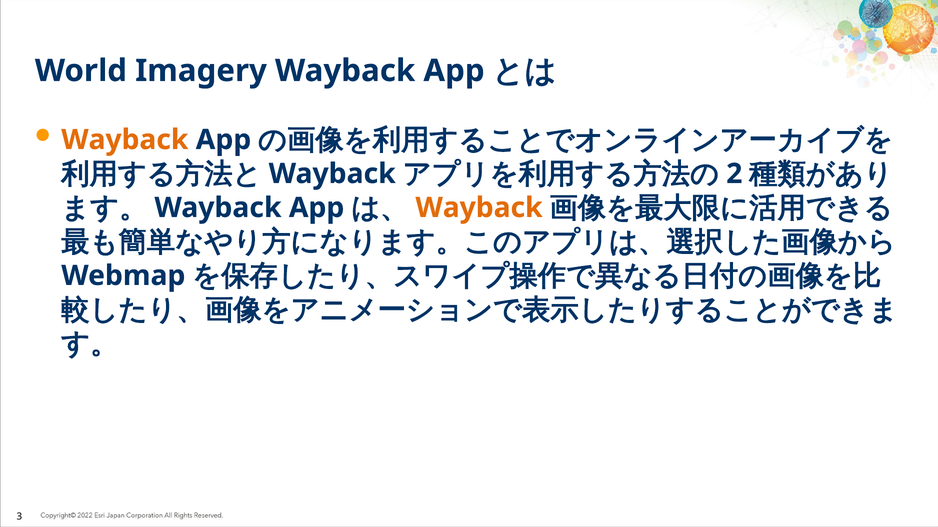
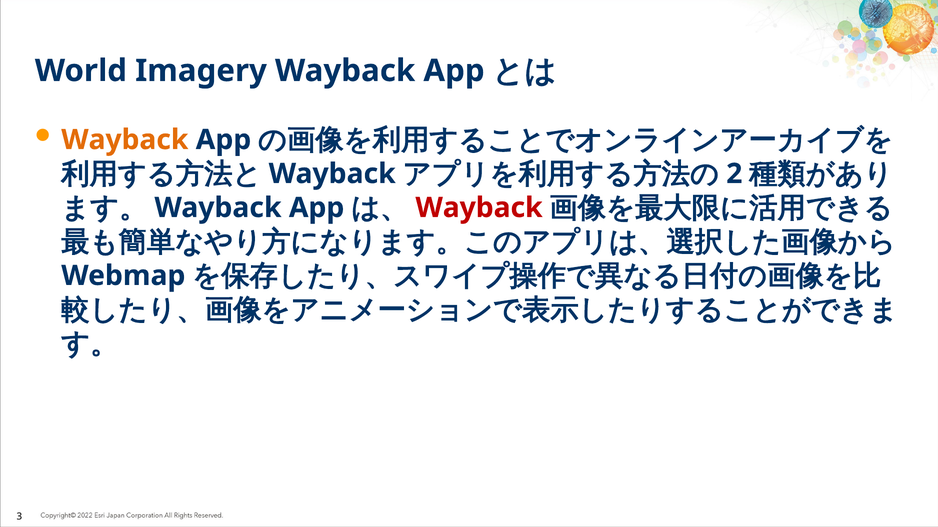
Wayback at (479, 208) colour: orange -> red
